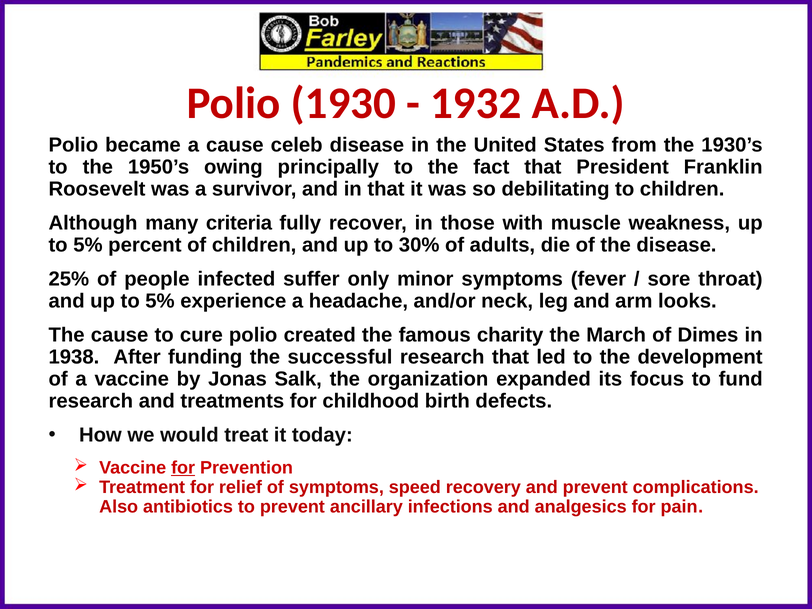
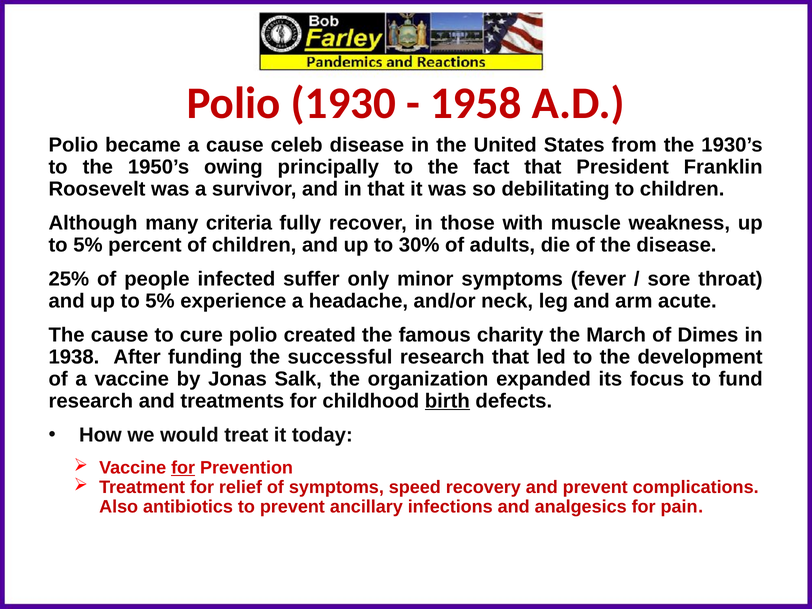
1932: 1932 -> 1958
looks: looks -> acute
birth underline: none -> present
